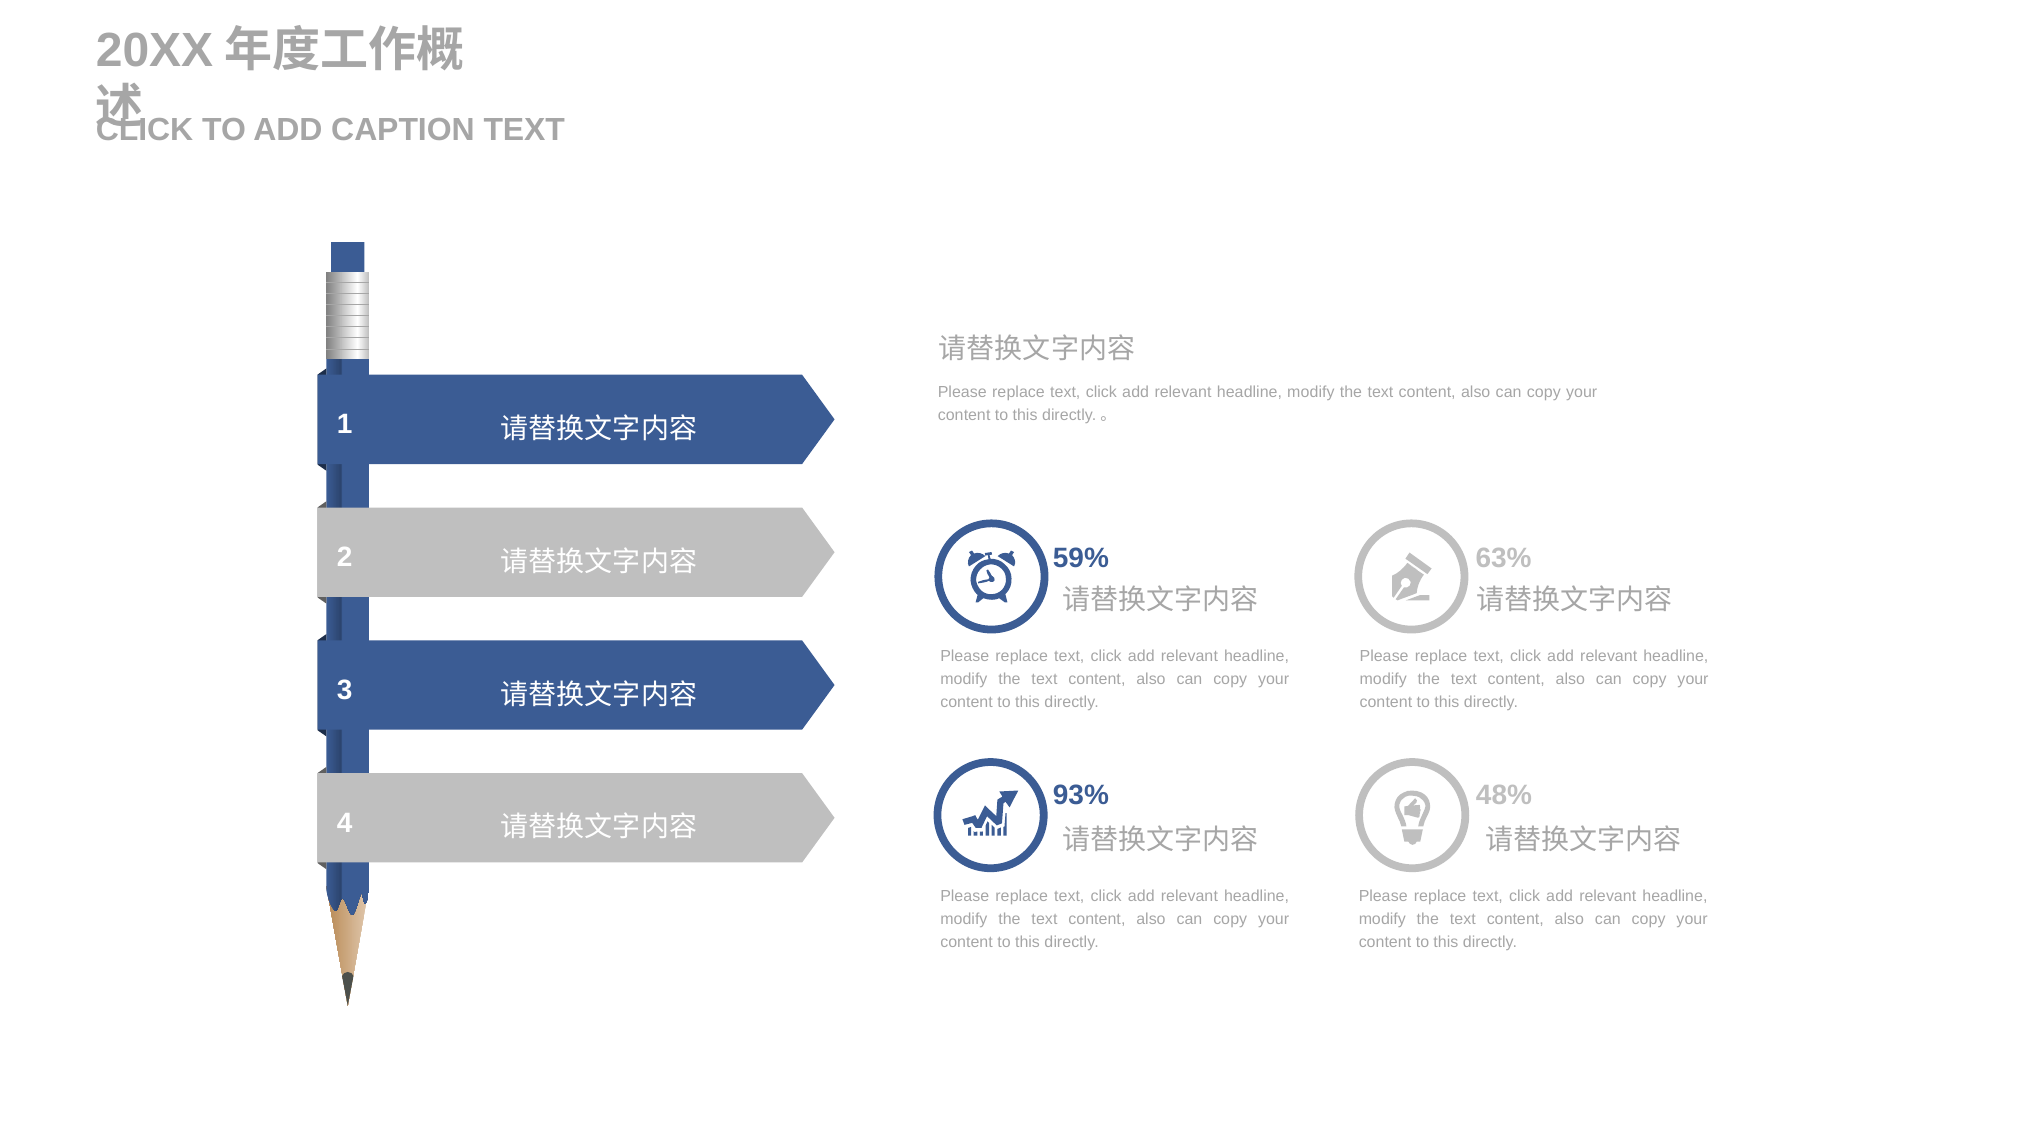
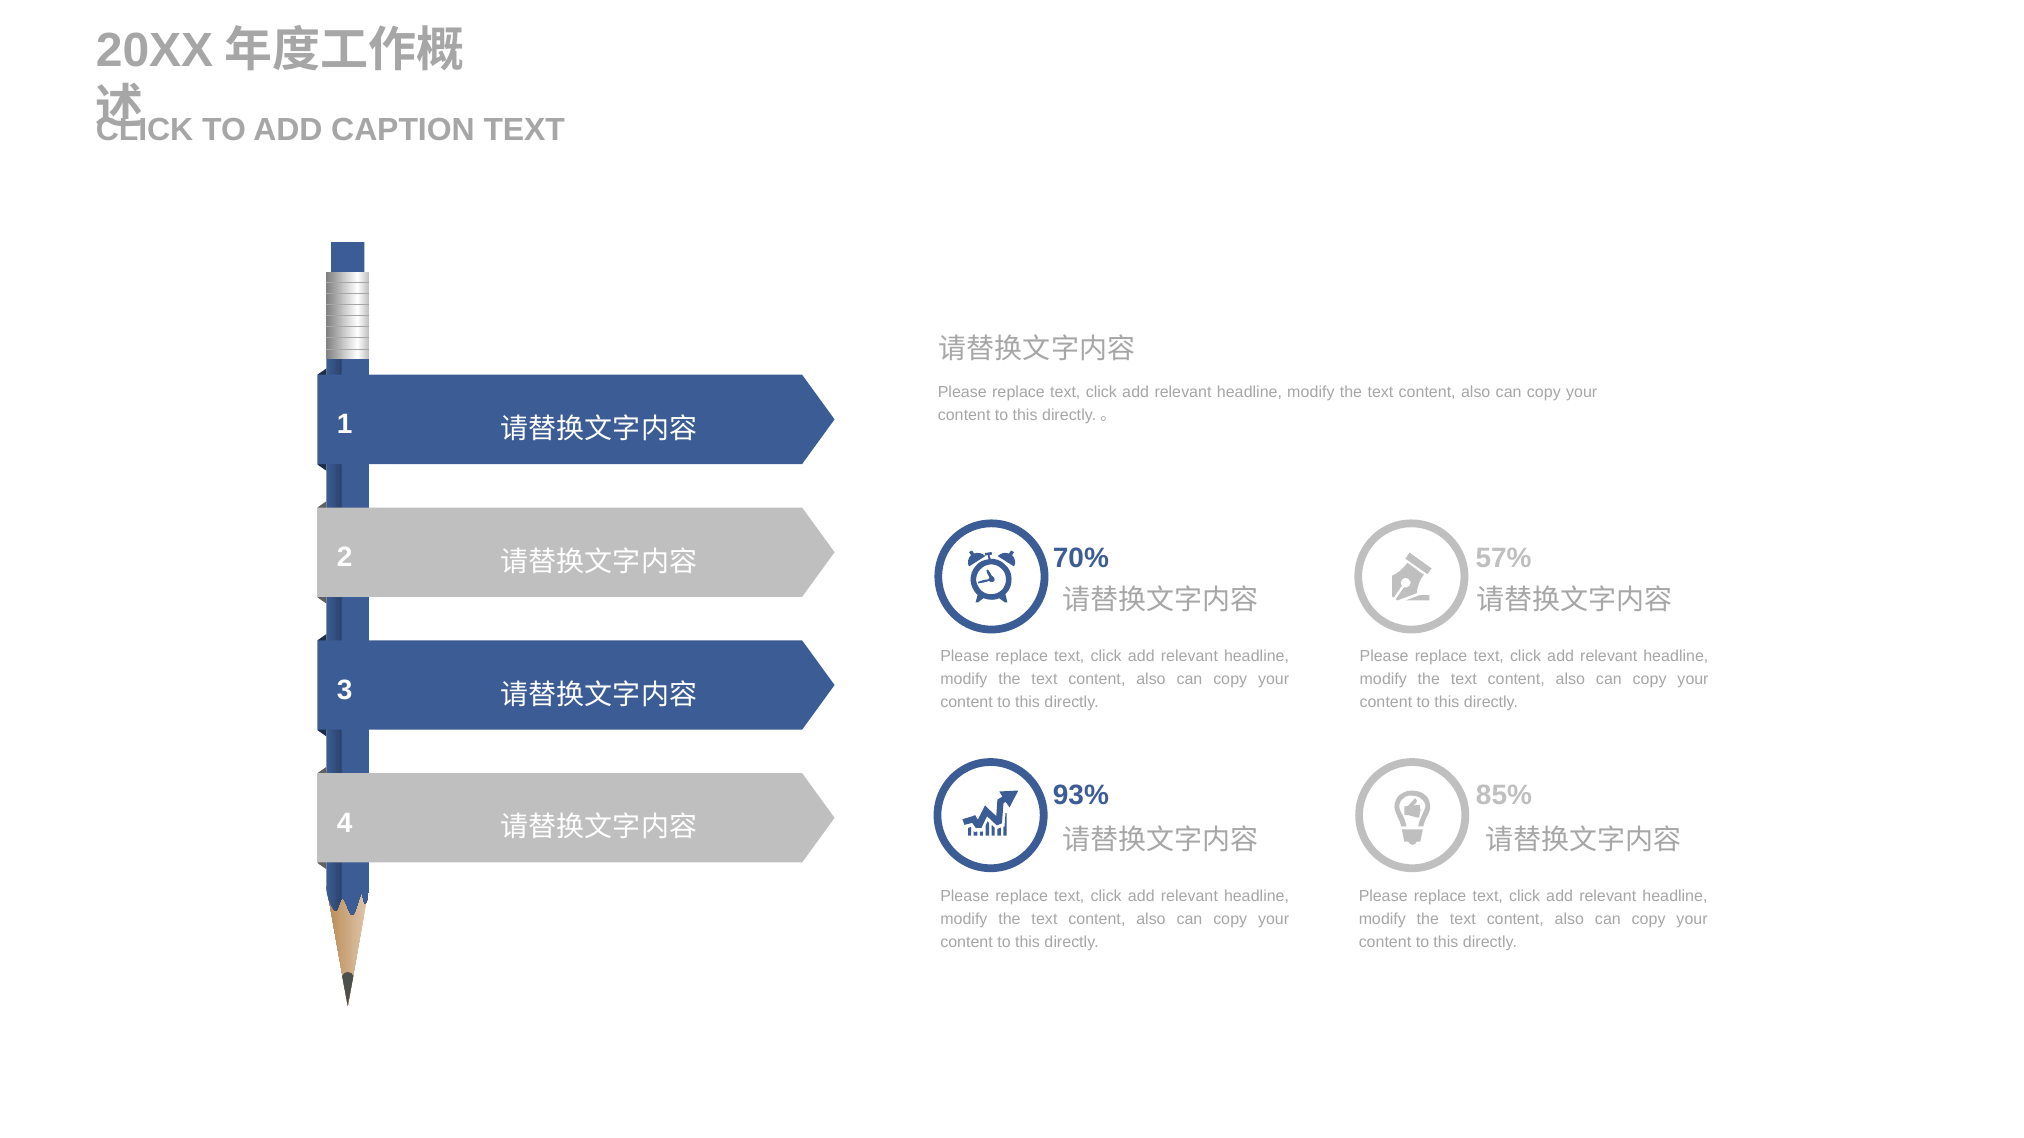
59%: 59% -> 70%
63%: 63% -> 57%
48%: 48% -> 85%
